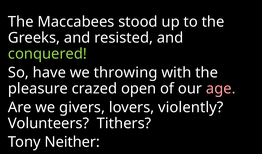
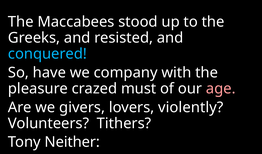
conquered colour: light green -> light blue
throwing: throwing -> company
open: open -> must
